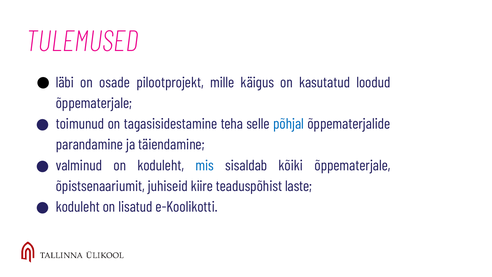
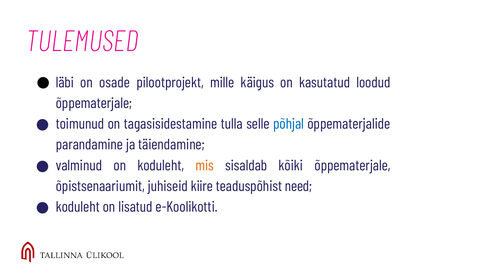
teha: teha -> tulla
mis colour: blue -> orange
laste: laste -> need
